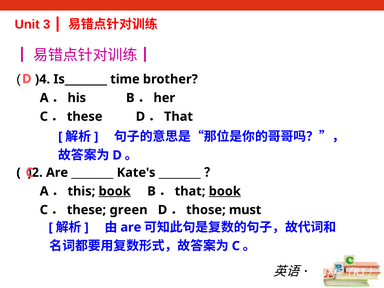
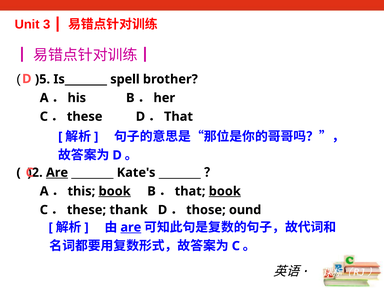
)4: )4 -> )5
time: time -> spell
Are at (57, 173) underline: none -> present
green: green -> thank
must: must -> ound
are at (131, 227) underline: none -> present
